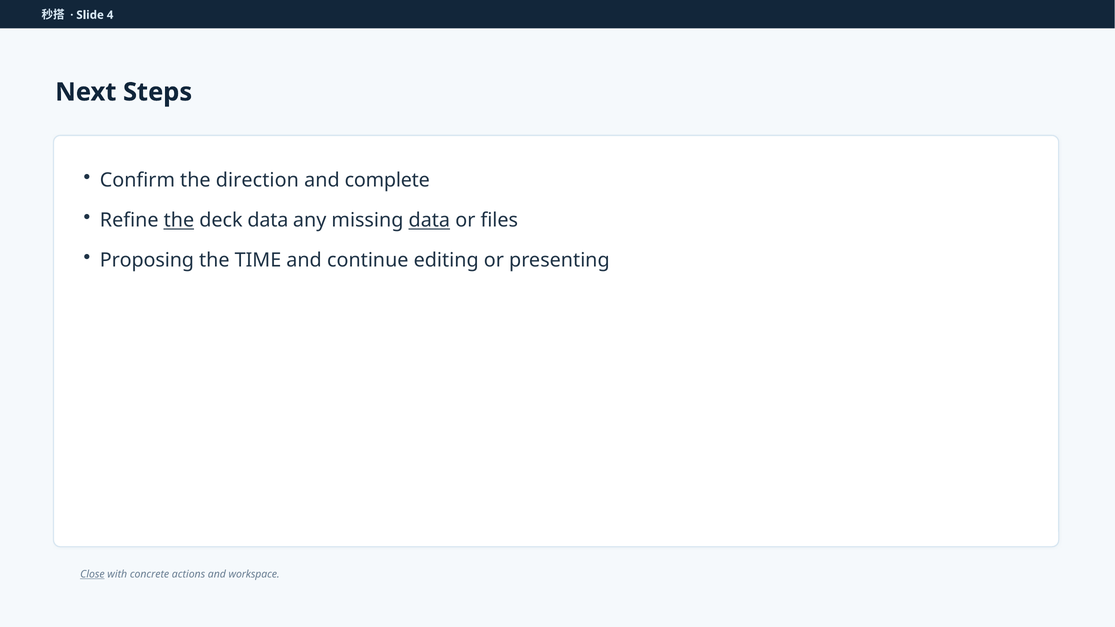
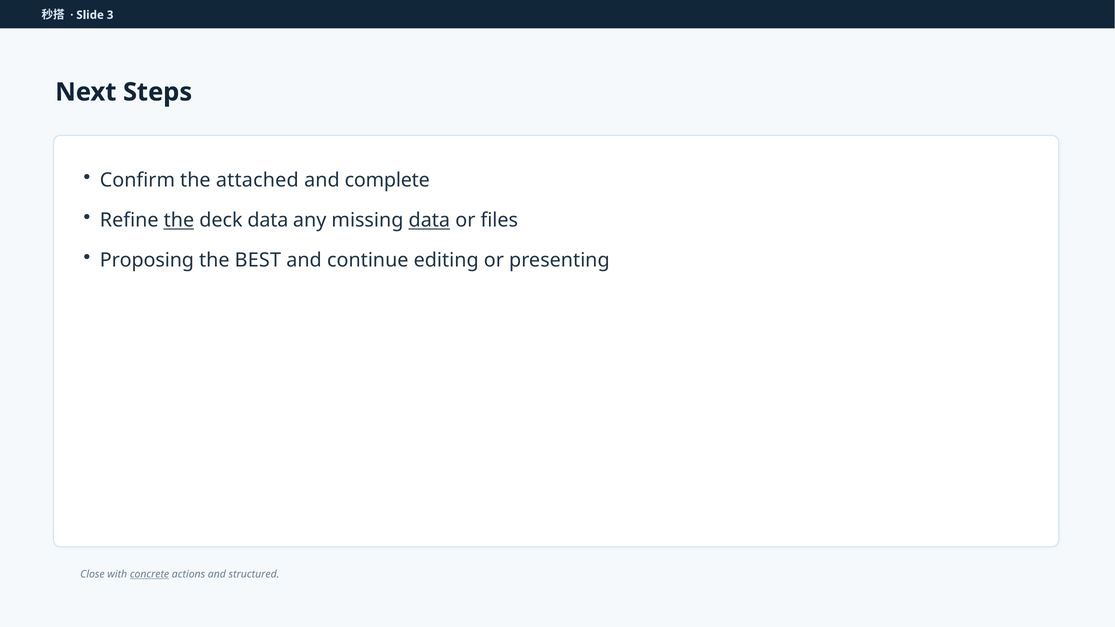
4: 4 -> 3
direction: direction -> attached
TIME: TIME -> BEST
Close underline: present -> none
concrete underline: none -> present
workspace: workspace -> structured
